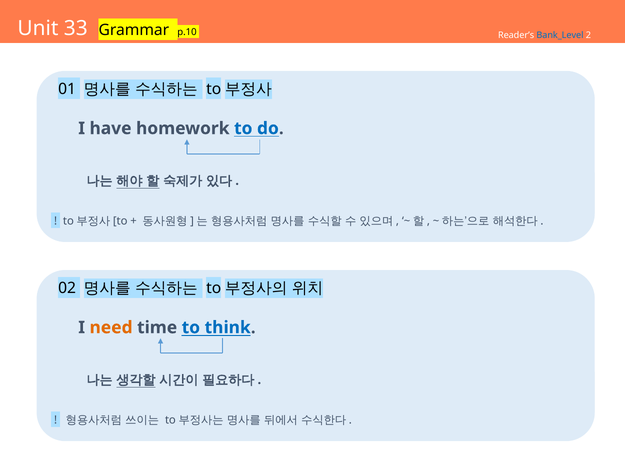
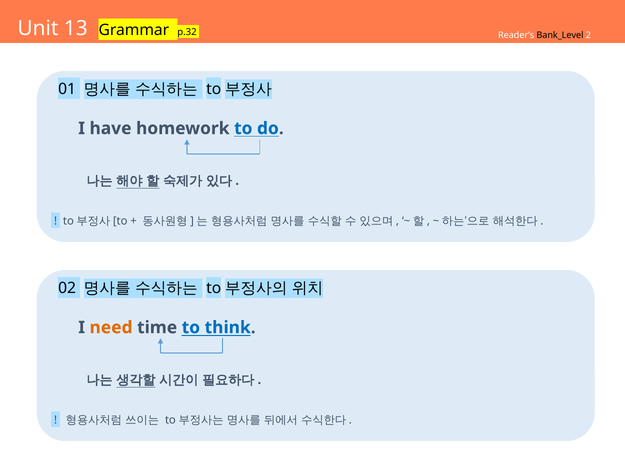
33: 33 -> 13
p.10: p.10 -> p.32
Bank_Level colour: blue -> black
